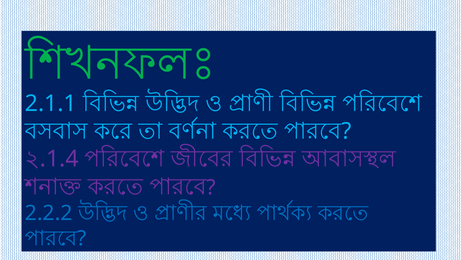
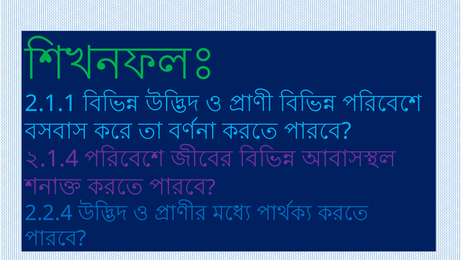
2.2.2: 2.2.2 -> 2.2.4
